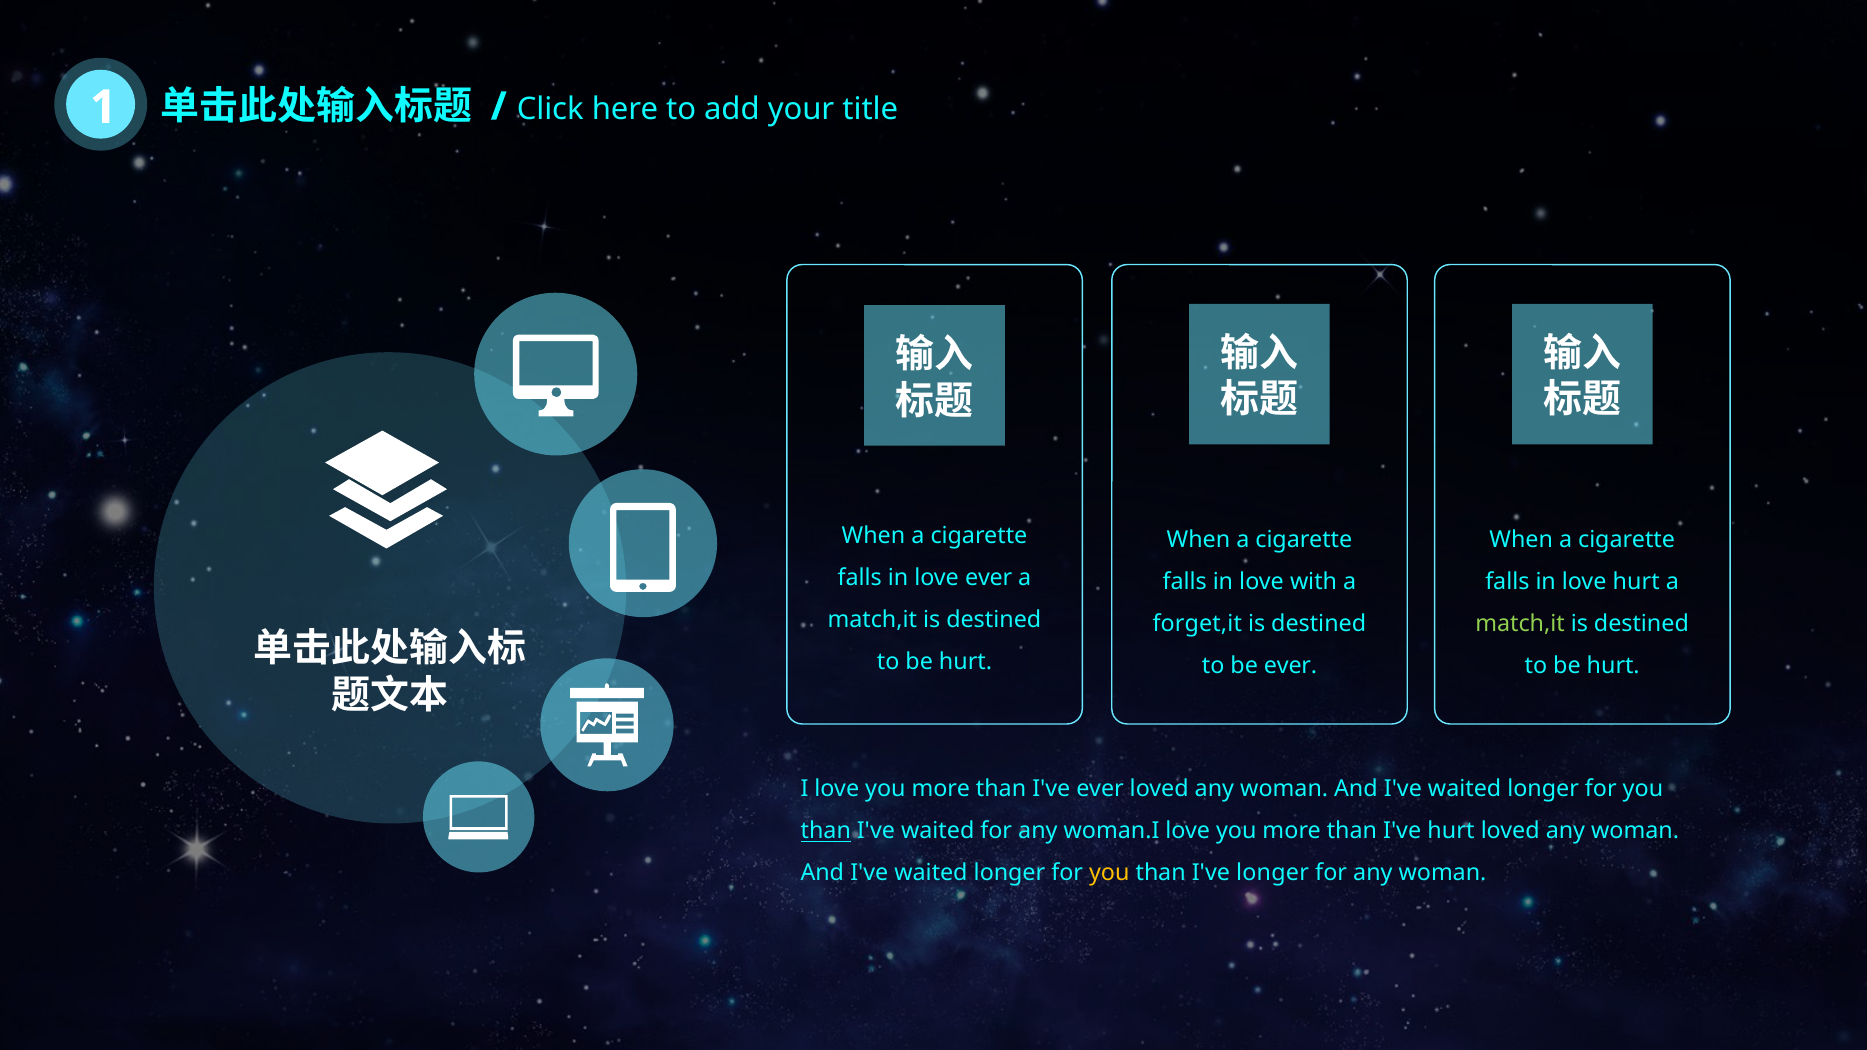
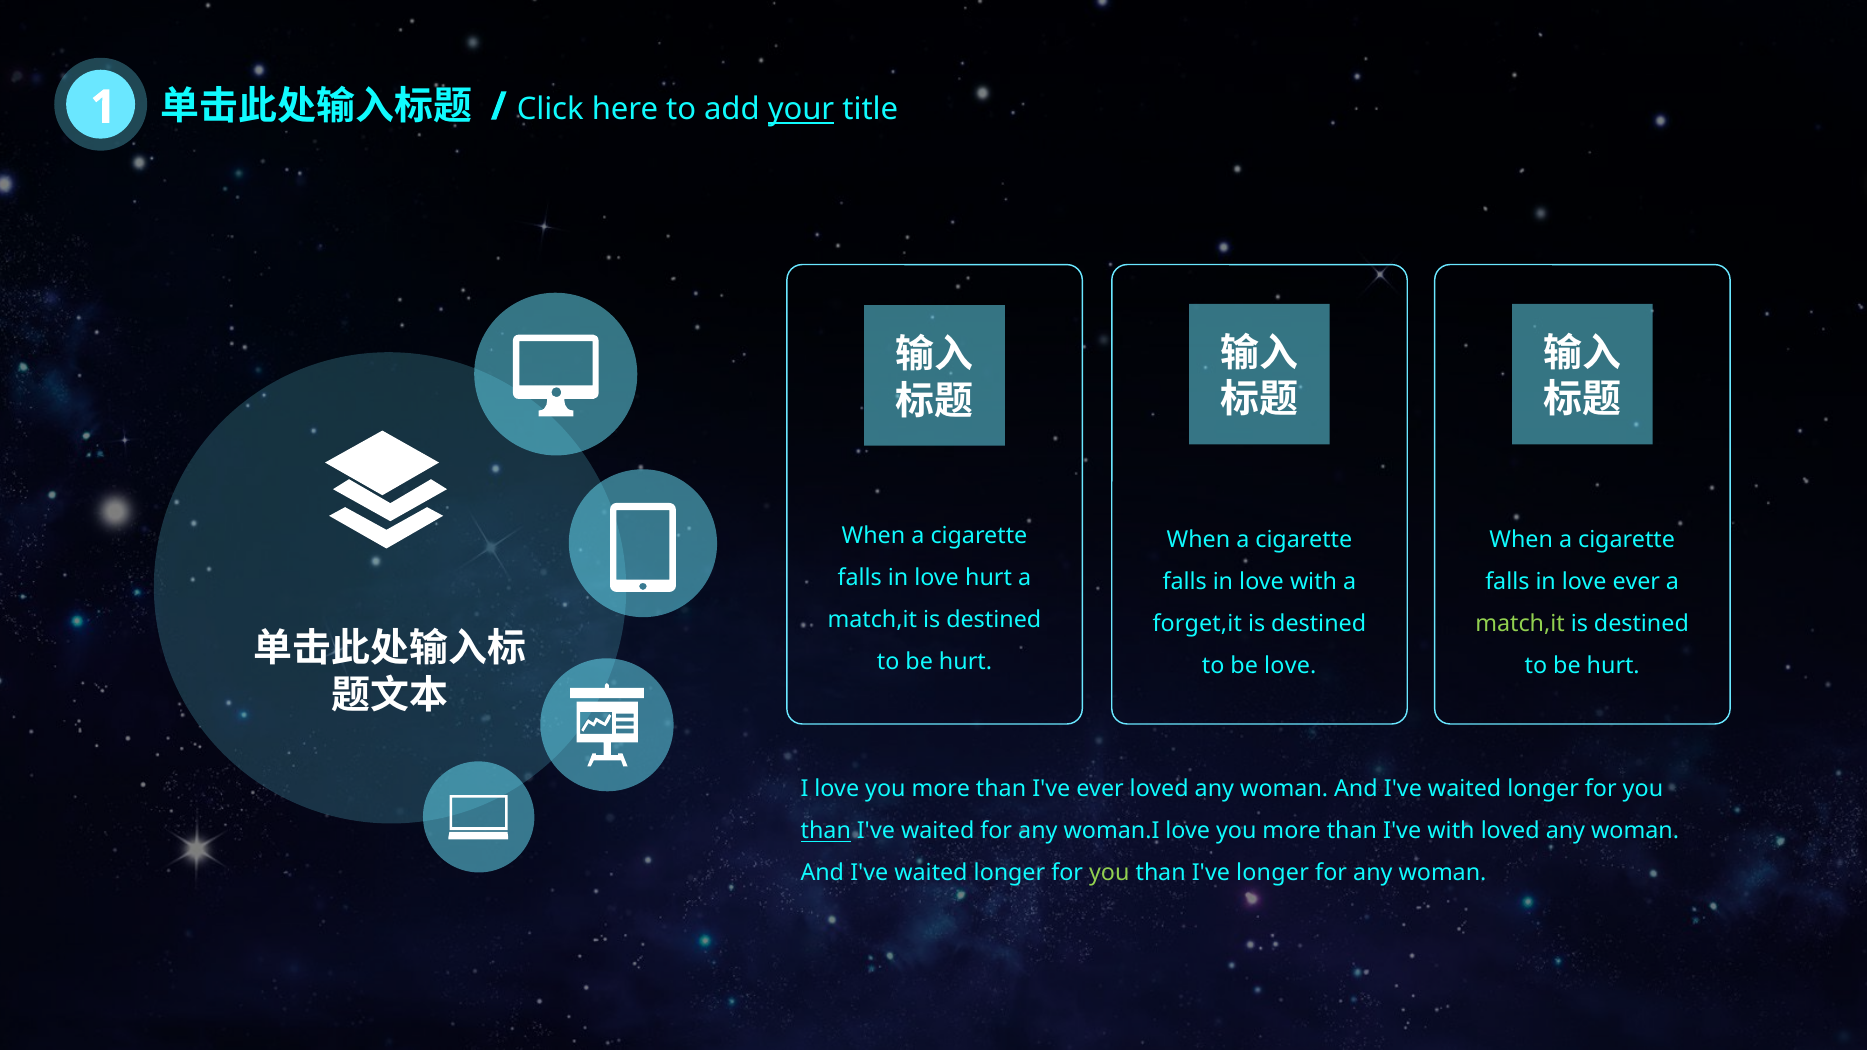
your underline: none -> present
love ever: ever -> hurt
love hurt: hurt -> ever
be ever: ever -> love
I've hurt: hurt -> with
you at (1109, 873) colour: yellow -> light green
